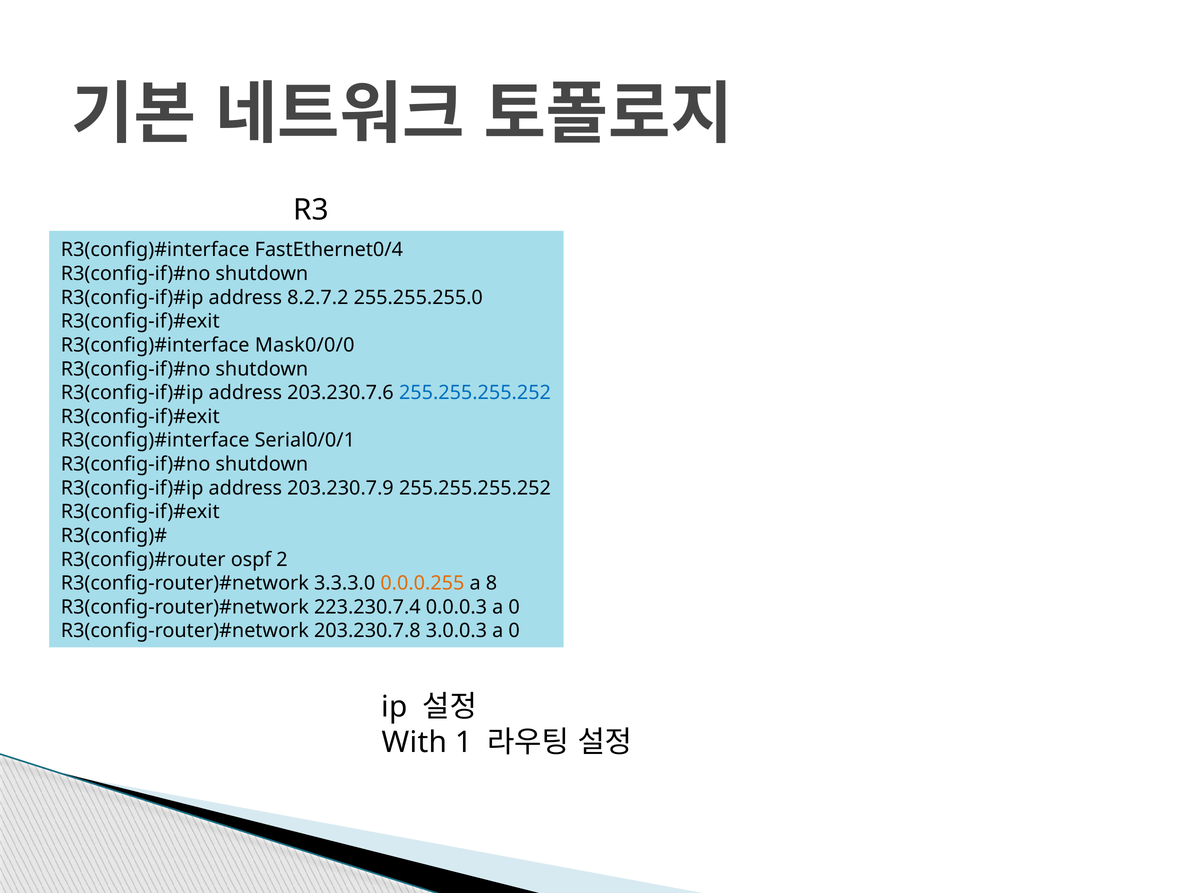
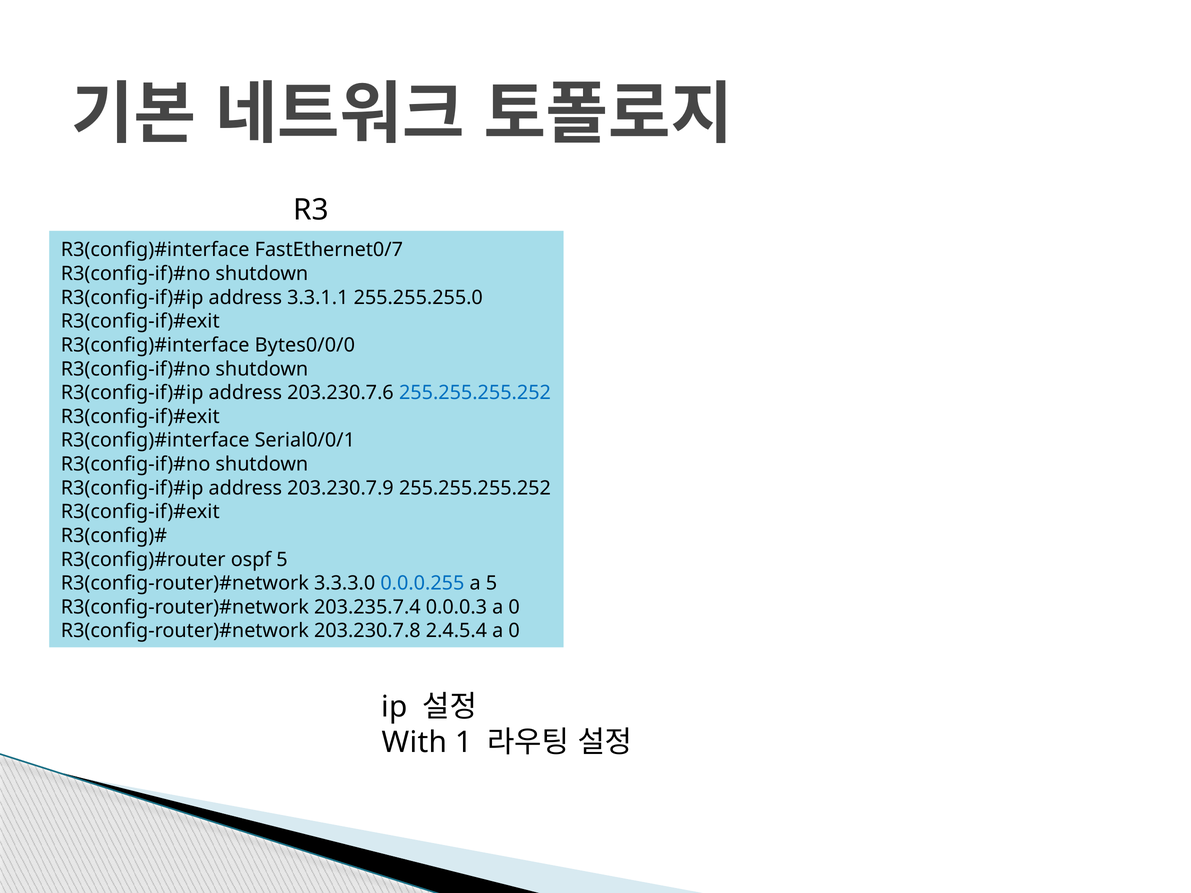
FastEthernet0/4: FastEthernet0/4 -> FastEthernet0/7
8.2.7.2: 8.2.7.2 -> 3.3.1.1
Mask0/0/0: Mask0/0/0 -> Bytes0/0/0
ospf 2: 2 -> 5
0.0.0.255 colour: orange -> blue
a 8: 8 -> 5
223.230.7.4: 223.230.7.4 -> 203.235.7.4
3.0.0.3: 3.0.0.3 -> 2.4.5.4
